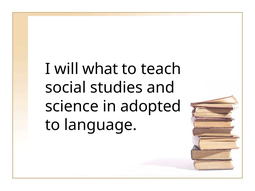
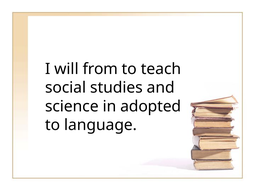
what: what -> from
